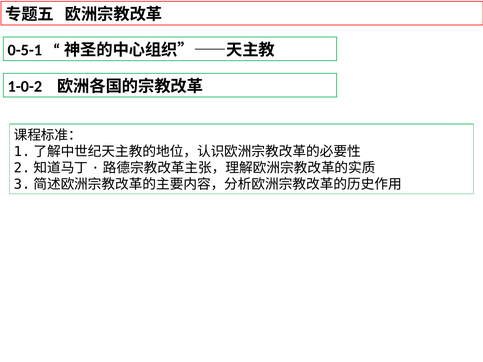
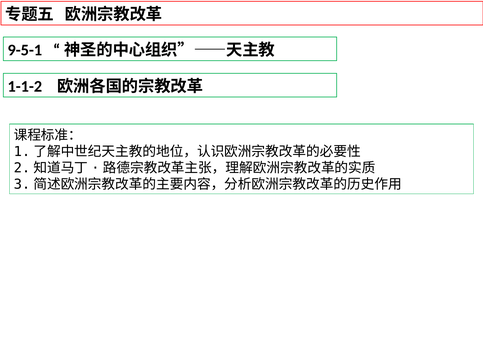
0-5-1: 0-5-1 -> 9-5-1
1-0-2: 1-0-2 -> 1-1-2
